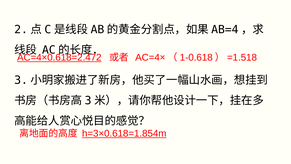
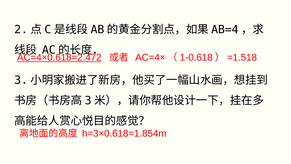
h=3×0.618=1.854m underline: present -> none
